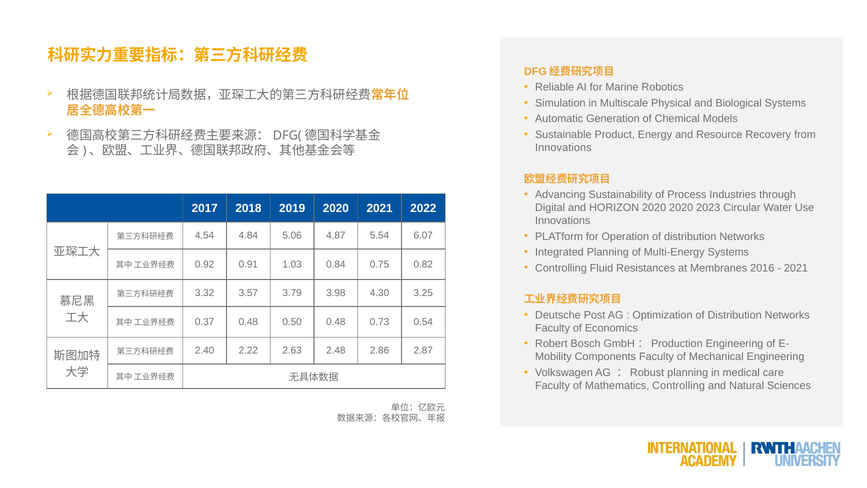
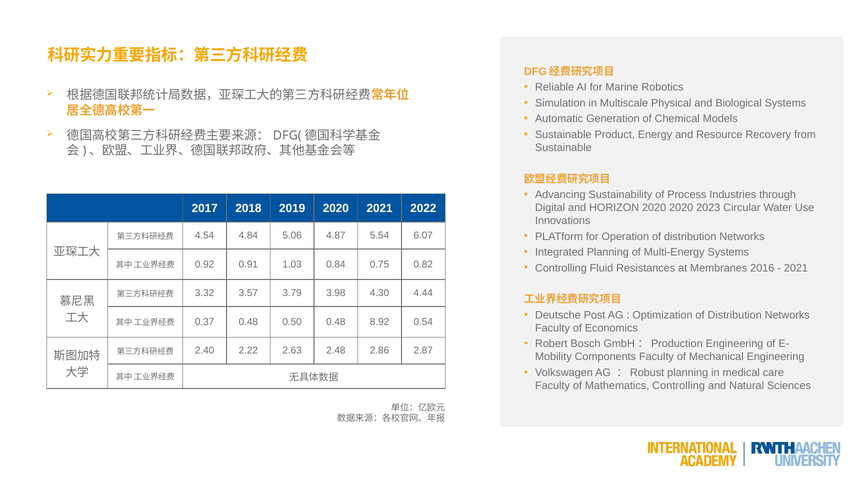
Innovations at (563, 147): Innovations -> Sustainable
3.25: 3.25 -> 4.44
0.73: 0.73 -> 8.92
